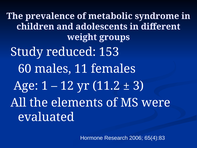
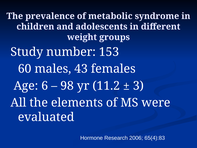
reduced: reduced -> number
11: 11 -> 43
1: 1 -> 6
12: 12 -> 98
